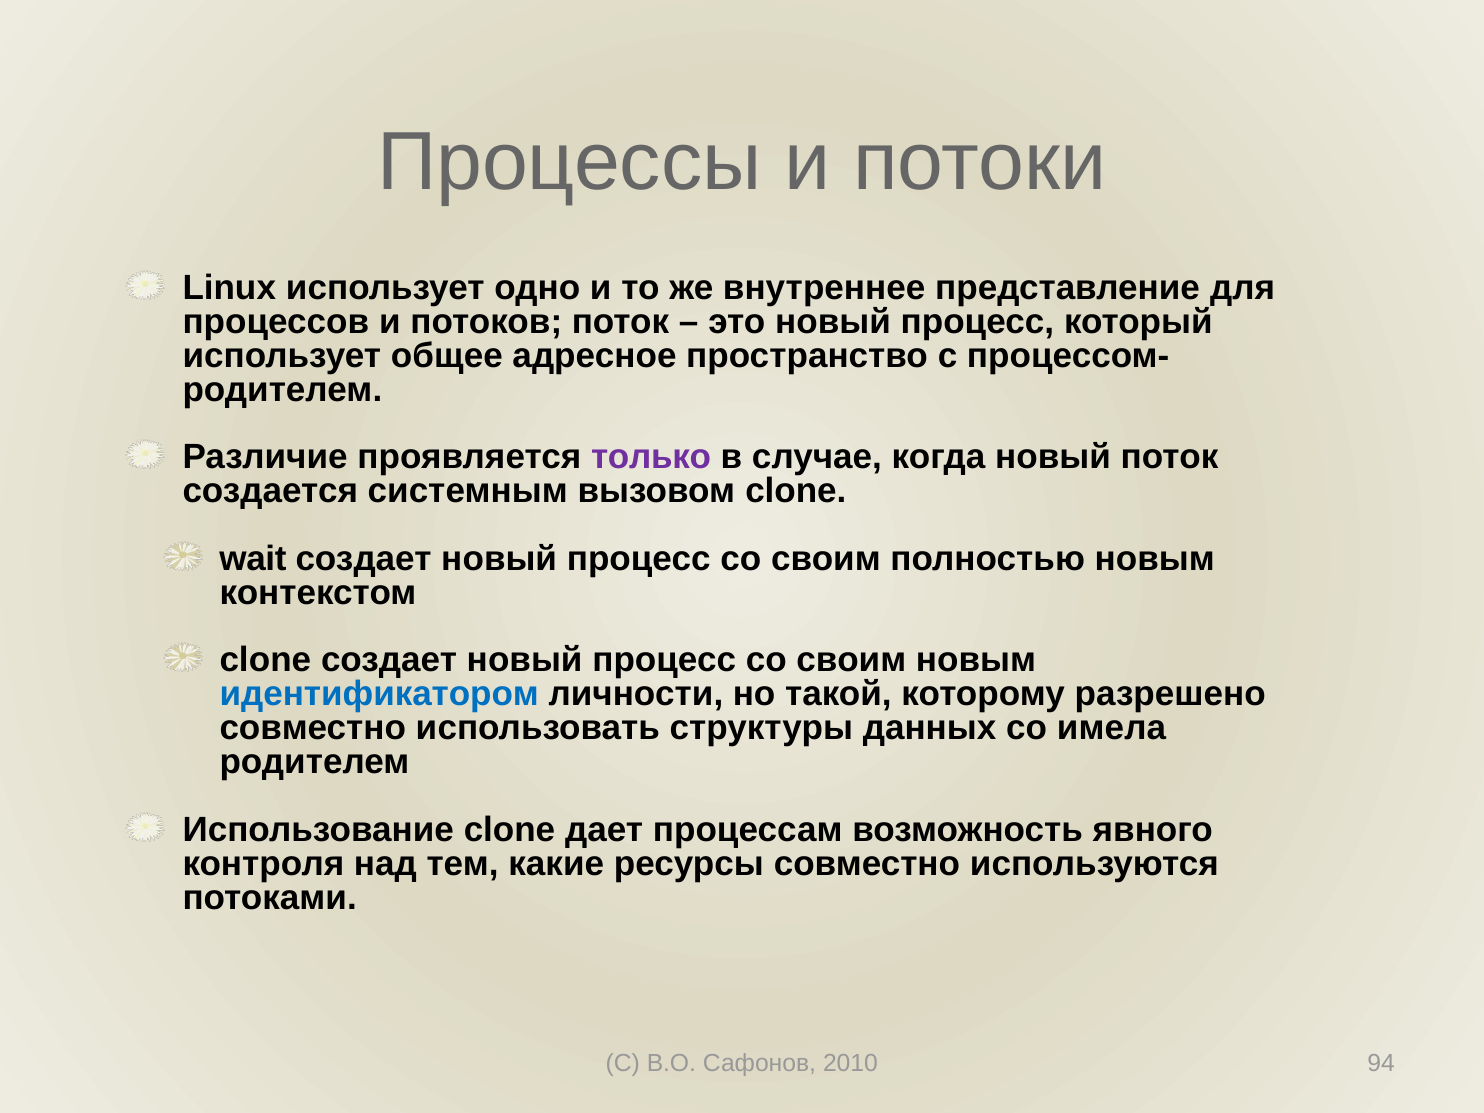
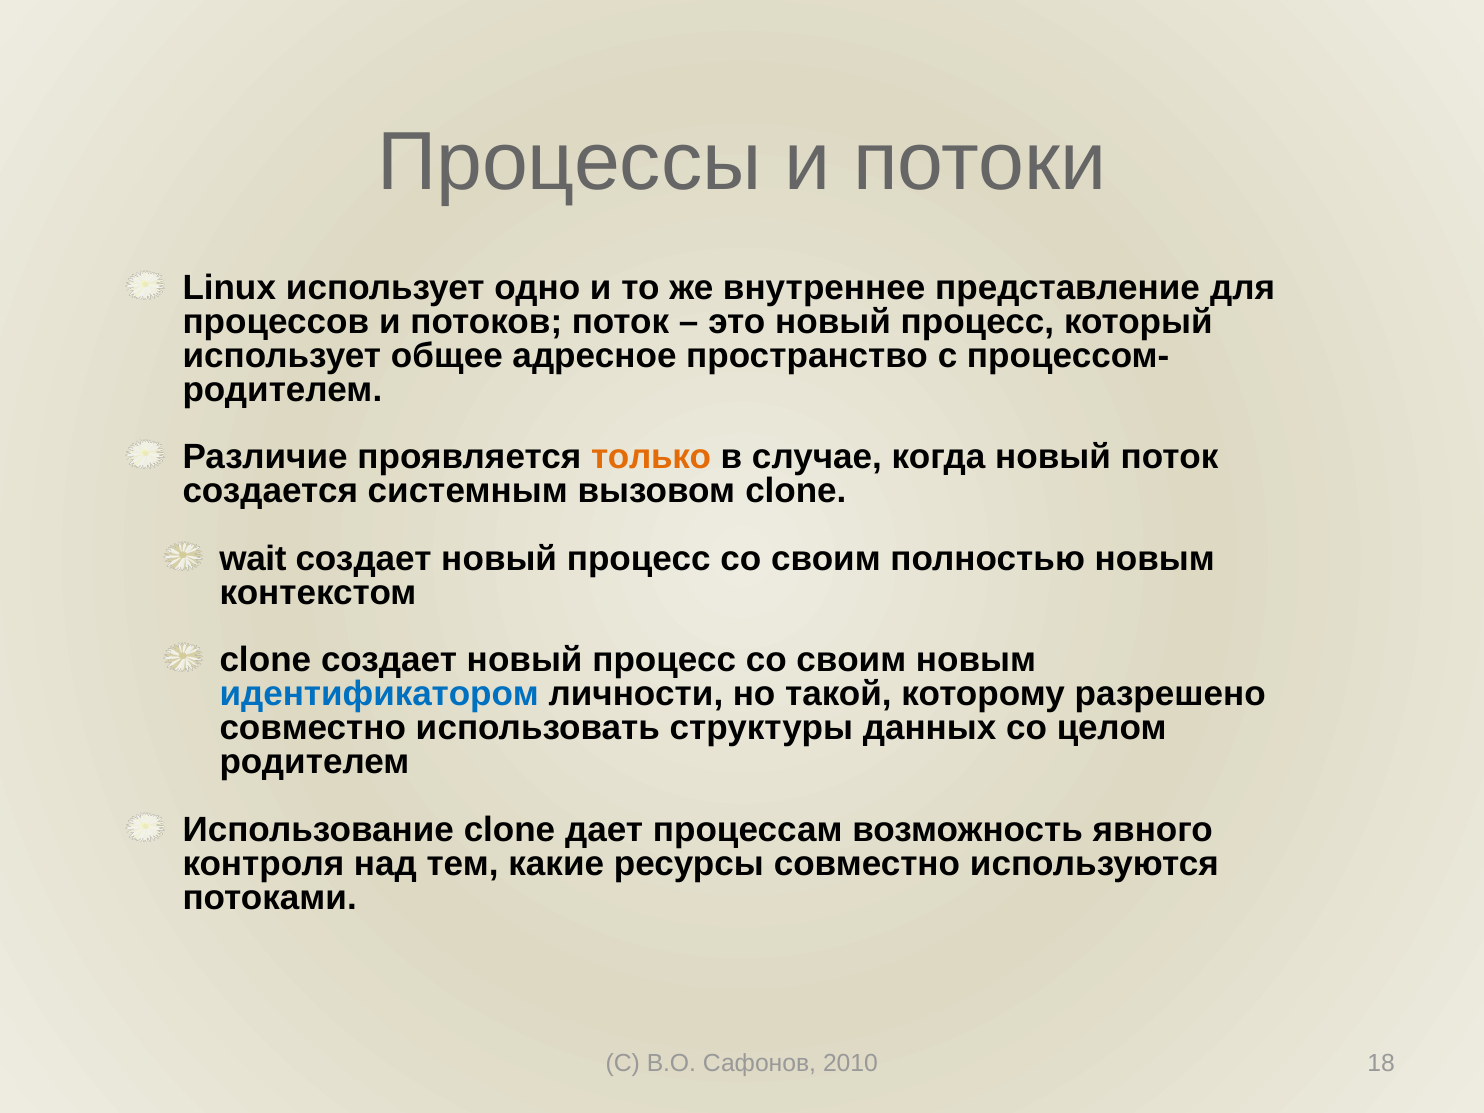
только colour: purple -> orange
имела: имела -> целом
94: 94 -> 18
